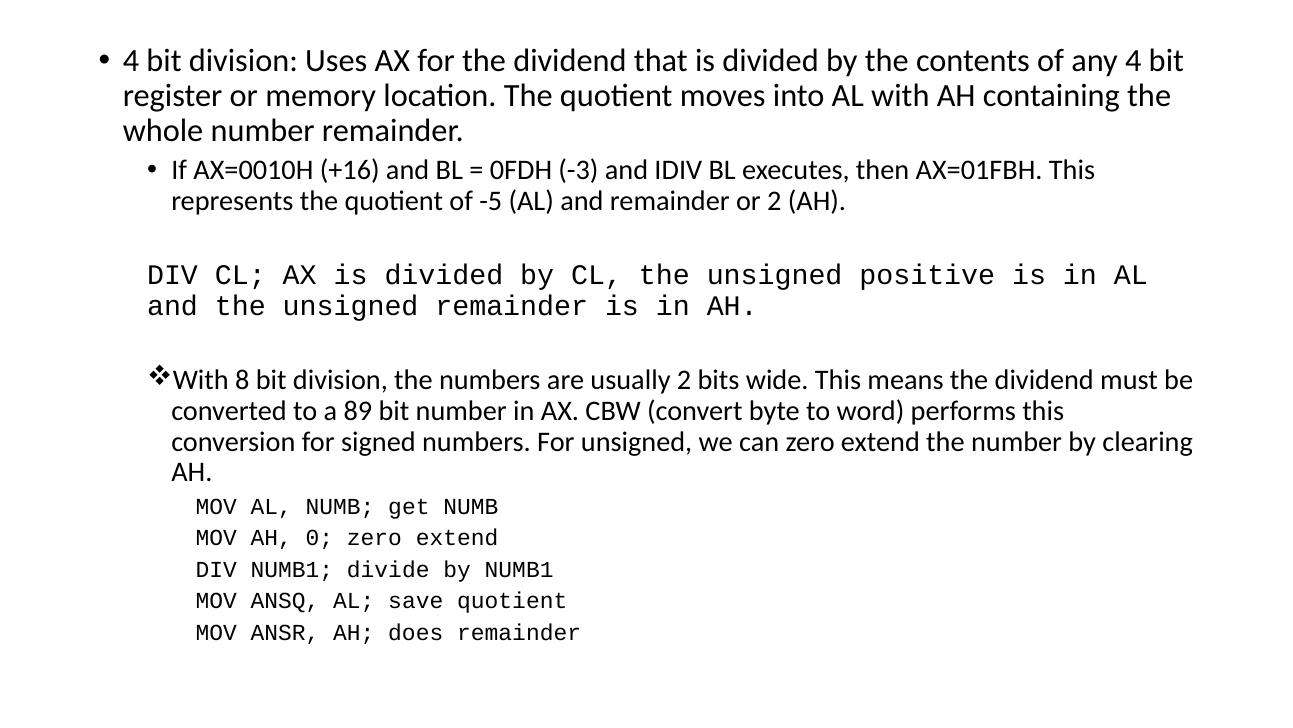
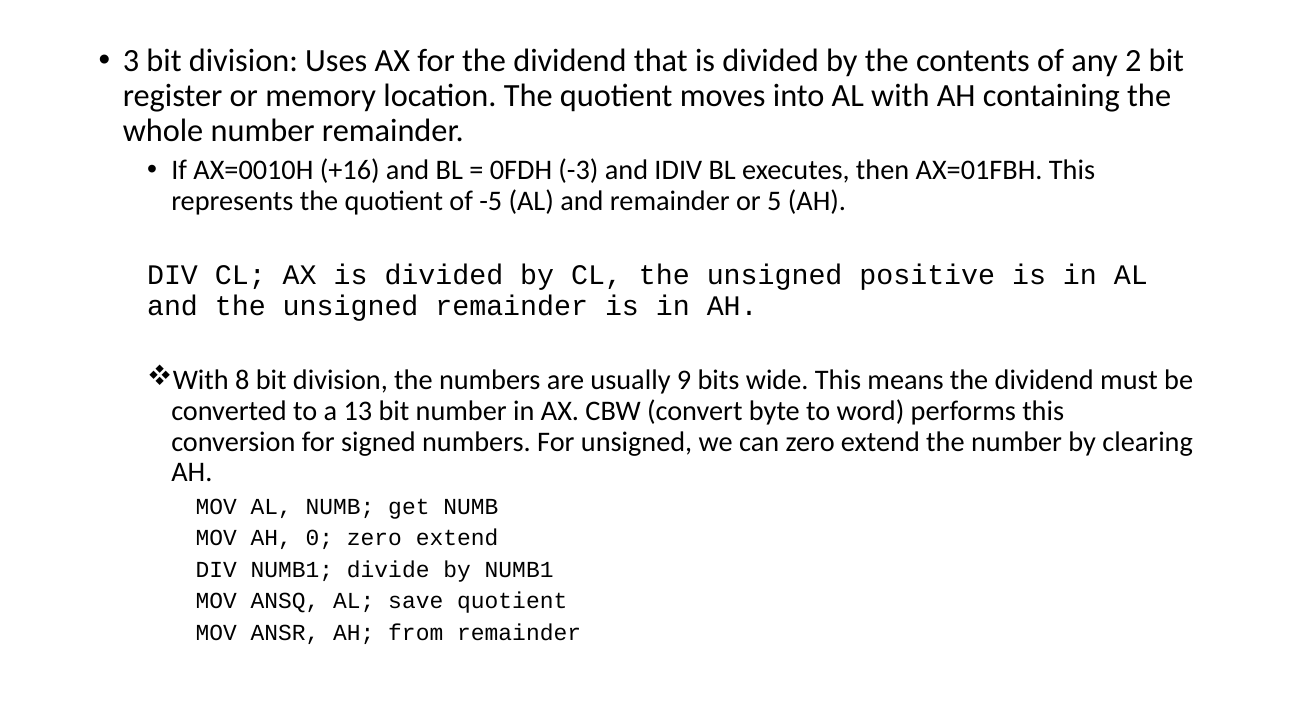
4 at (131, 61): 4 -> 3
any 4: 4 -> 2
or 2: 2 -> 5
usually 2: 2 -> 9
89: 89 -> 13
does: does -> from
